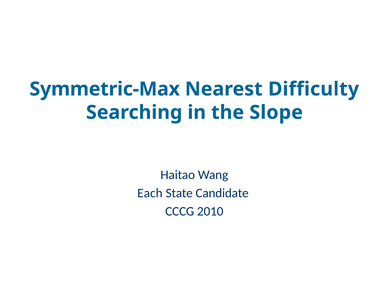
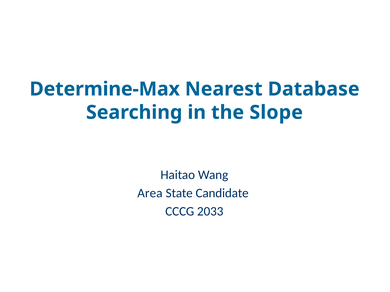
Symmetric-Max: Symmetric-Max -> Determine-Max
Difficulty: Difficulty -> Database
Each: Each -> Area
2010: 2010 -> 2033
